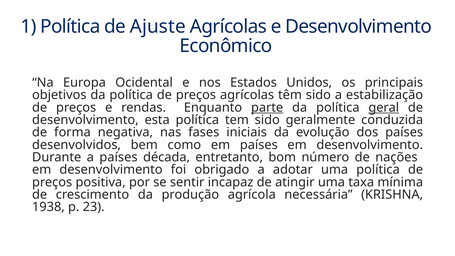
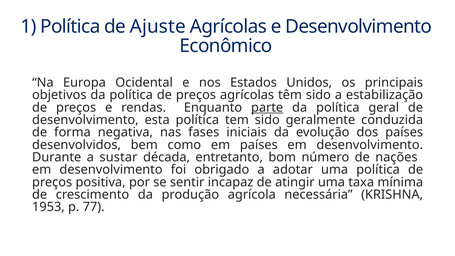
geral underline: present -> none
a países: países -> sustar
1938: 1938 -> 1953
23: 23 -> 77
